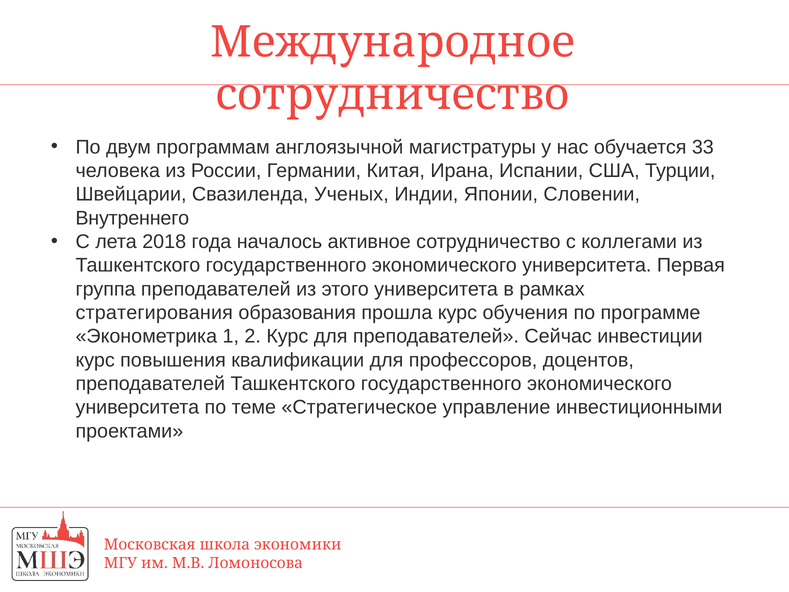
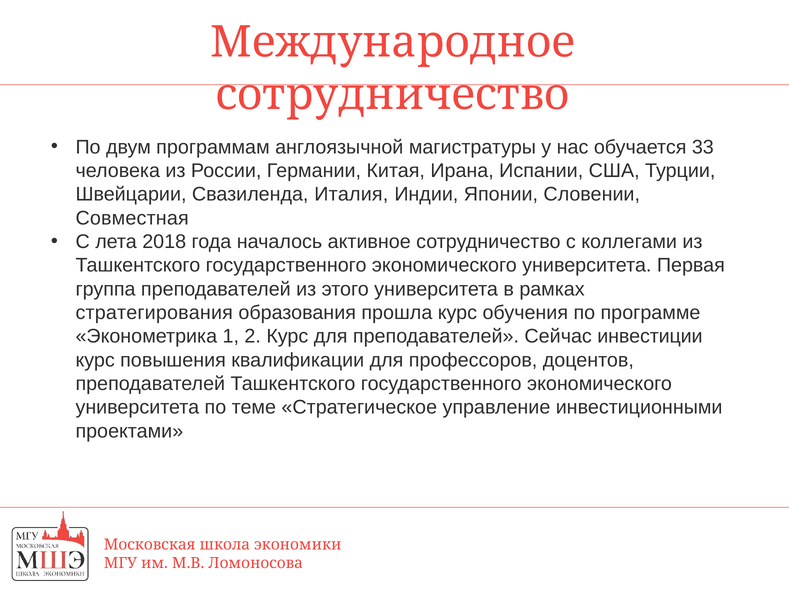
Ученых: Ученых -> Италия
Внутреннего: Внутреннего -> Совместная
